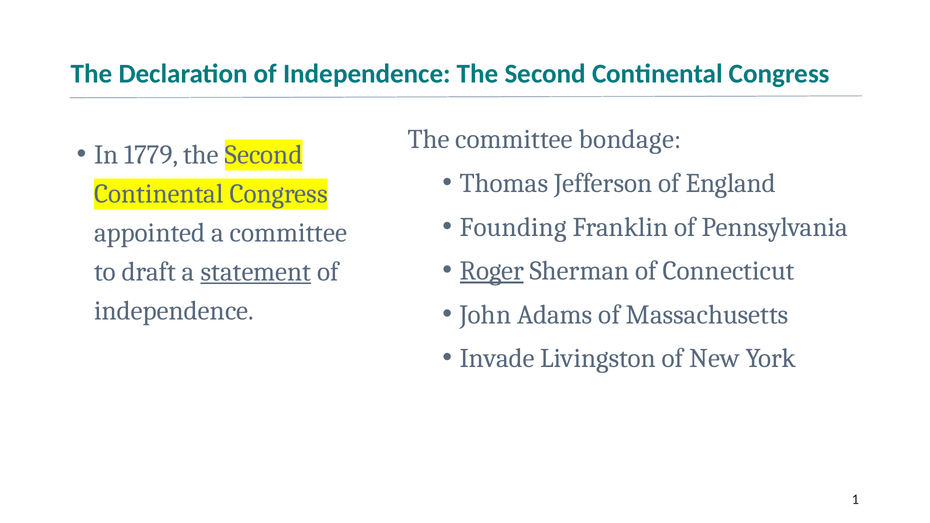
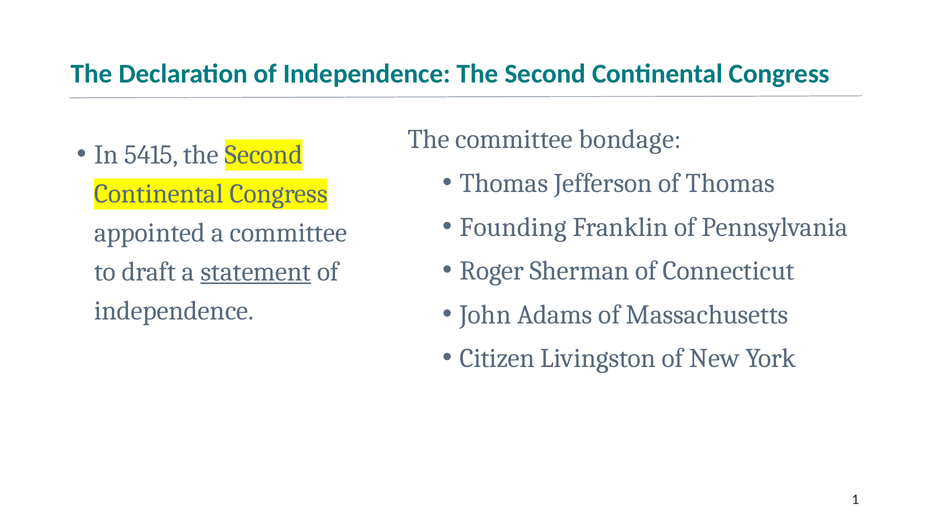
1779: 1779 -> 5415
of England: England -> Thomas
Roger underline: present -> none
Invade: Invade -> Citizen
